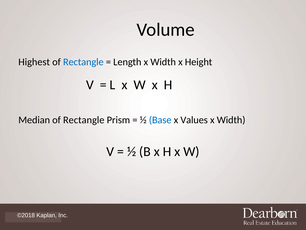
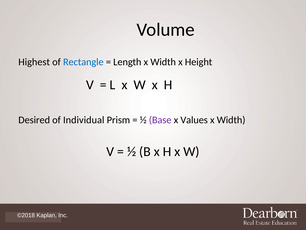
Median: Median -> Desired
Rectangle at (84, 120): Rectangle -> Individual
Base colour: blue -> purple
